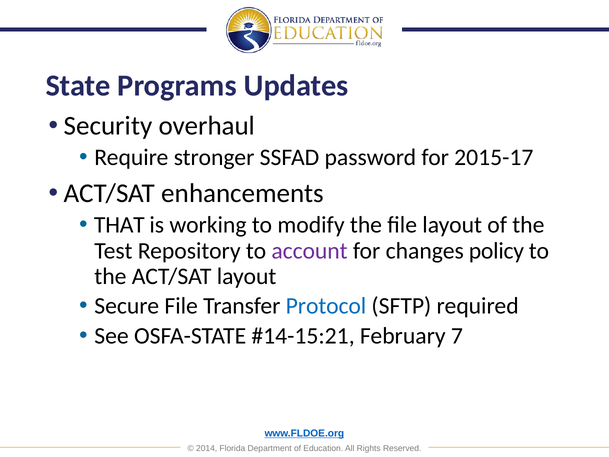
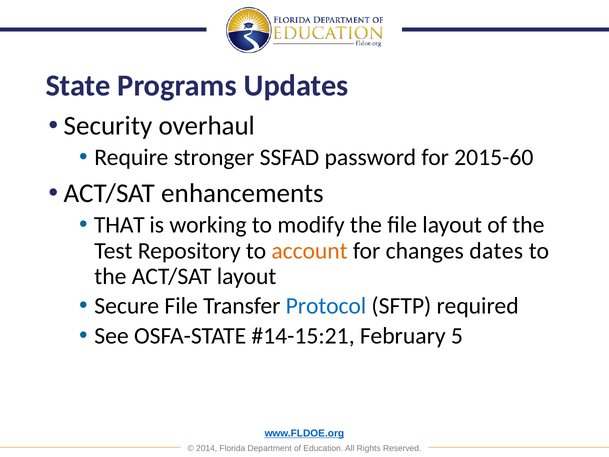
2015-17: 2015-17 -> 2015-60
account colour: purple -> orange
policy: policy -> dates
7: 7 -> 5
